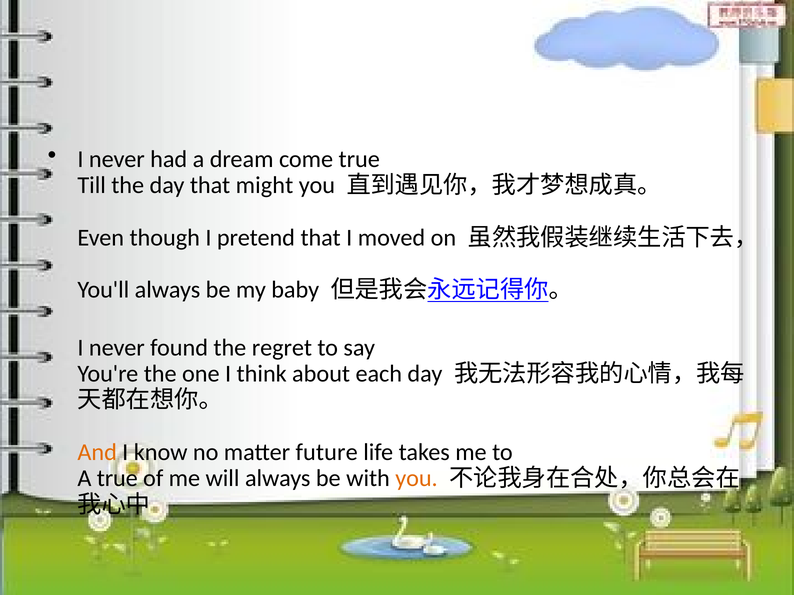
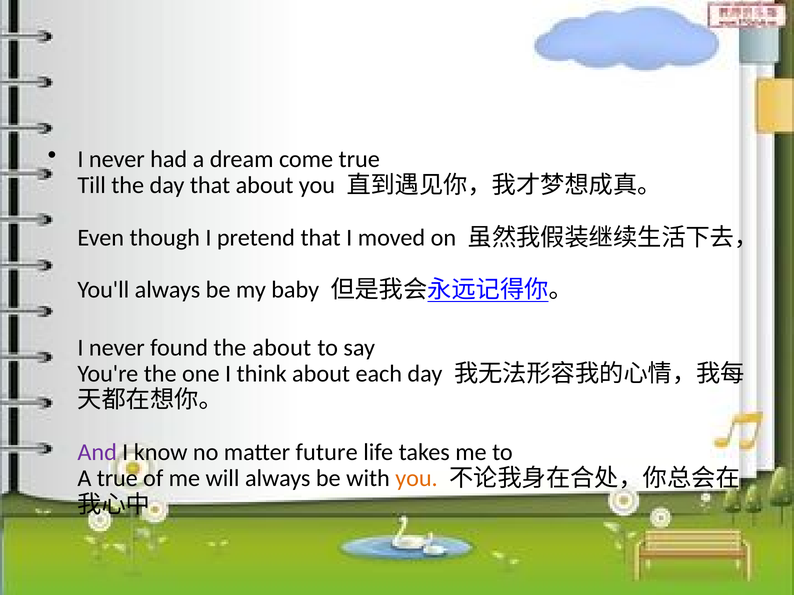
that might: might -> about
the regret: regret -> about
And colour: orange -> purple
